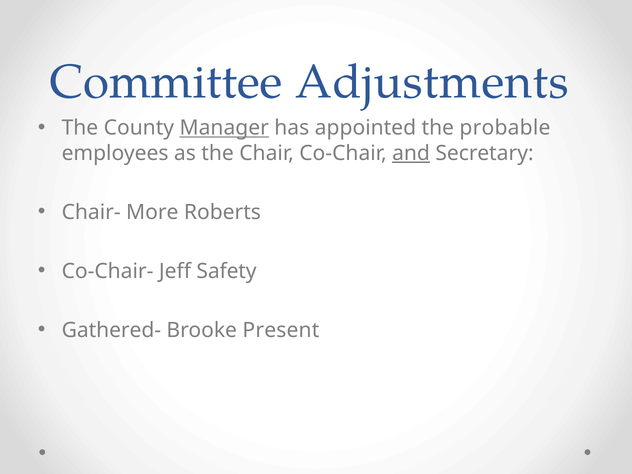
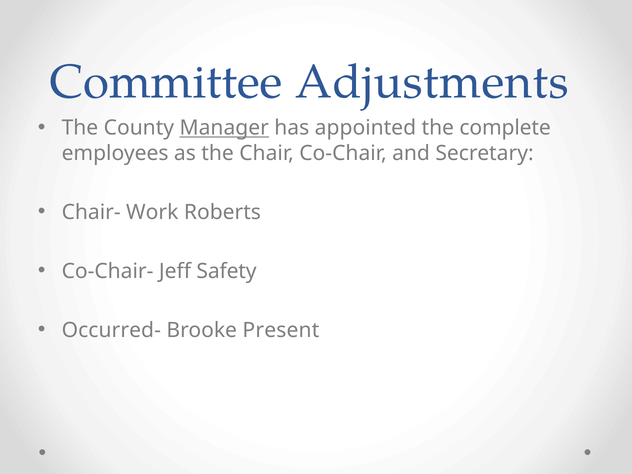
probable: probable -> complete
and underline: present -> none
More: More -> Work
Gathered-: Gathered- -> Occurred-
